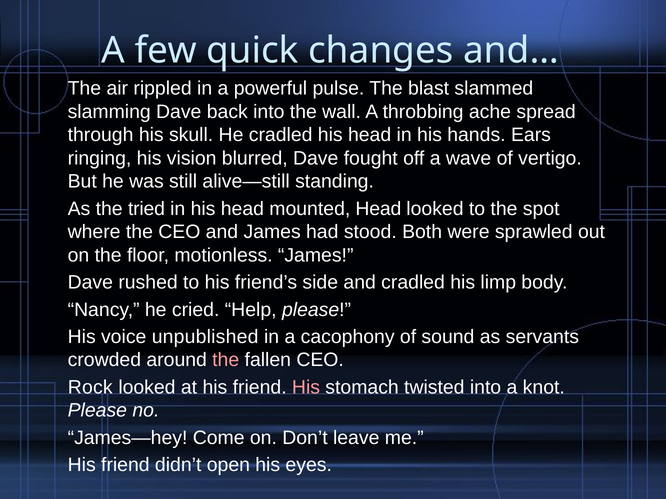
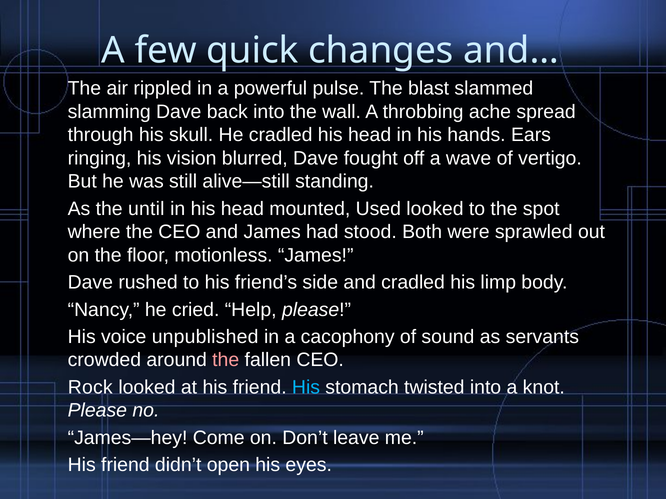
tried: tried -> until
mounted Head: Head -> Used
His at (306, 388) colour: pink -> light blue
